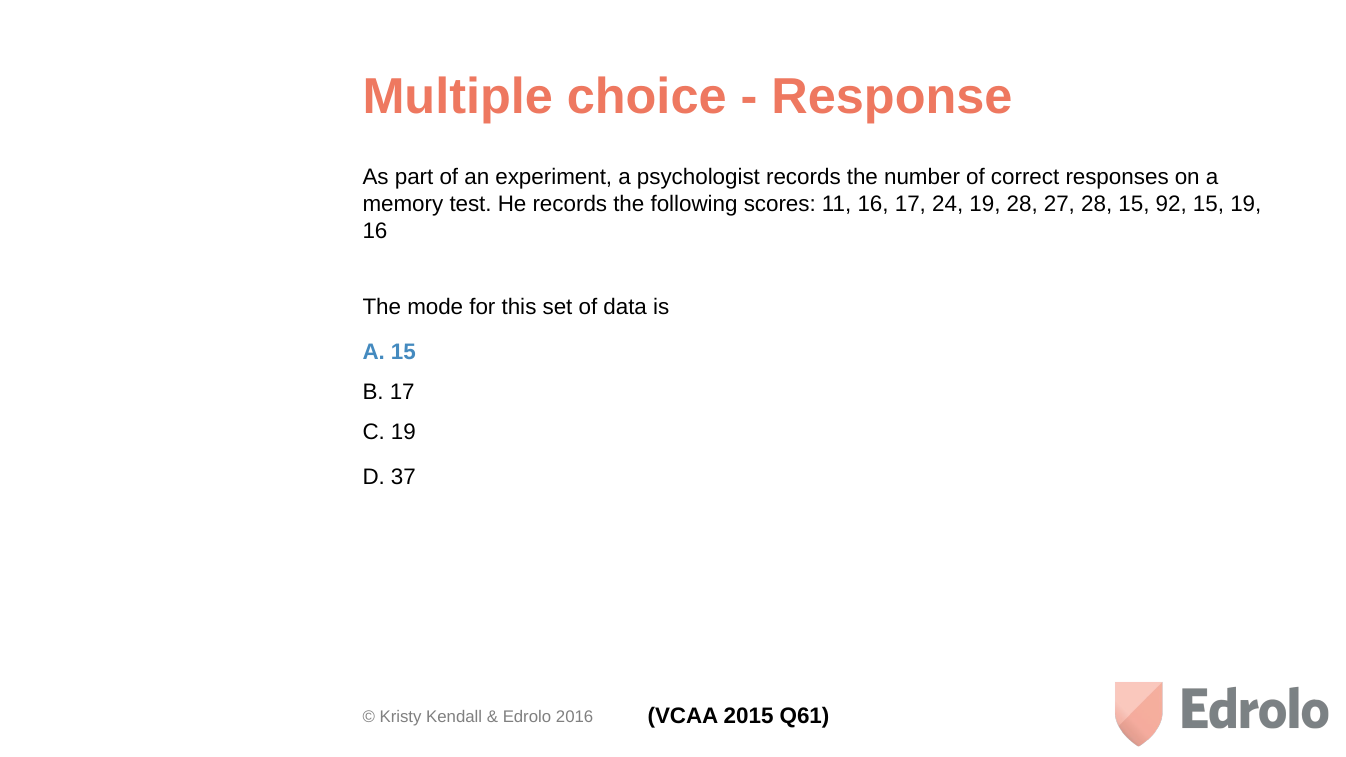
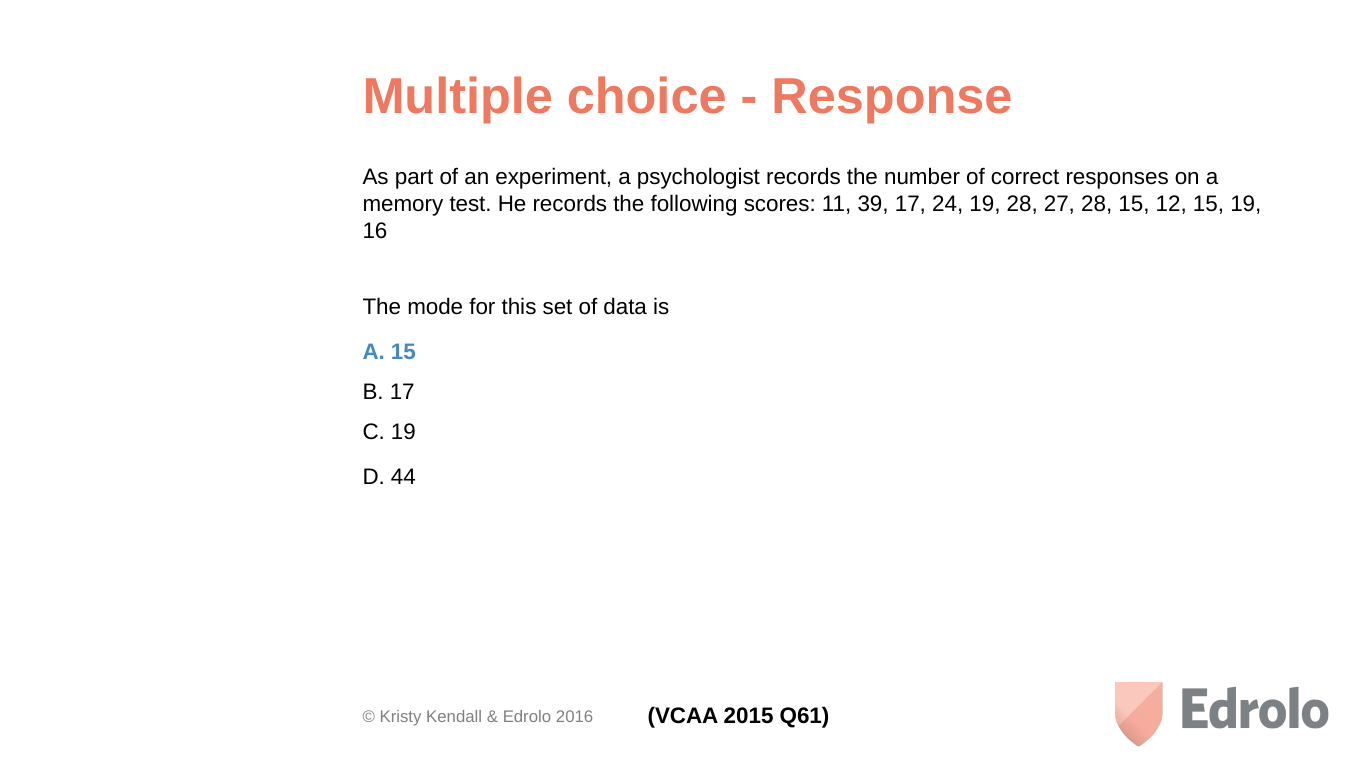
11 16: 16 -> 39
92: 92 -> 12
37: 37 -> 44
